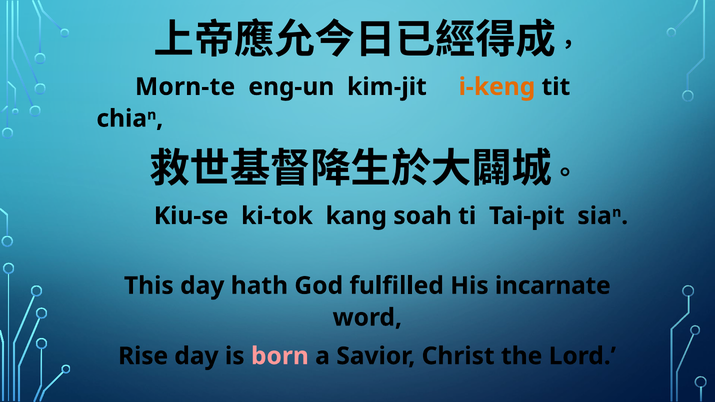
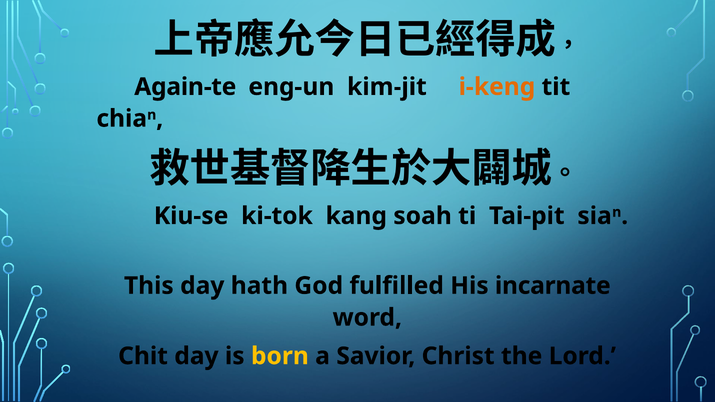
Morn-te: Morn-te -> Again-te
Rise: Rise -> Chit
born colour: pink -> yellow
